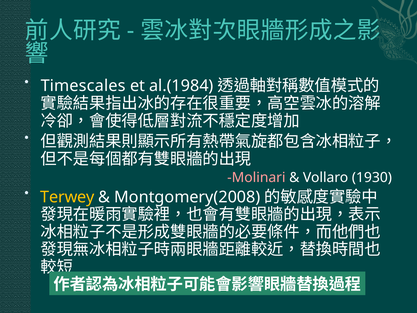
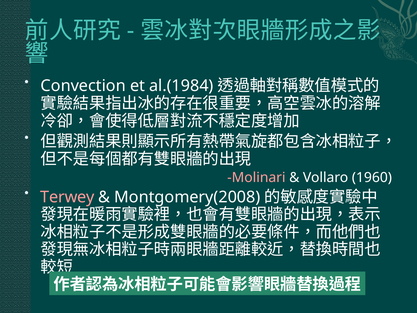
Timescales: Timescales -> Convection
1930: 1930 -> 1960
Terwey colour: yellow -> pink
